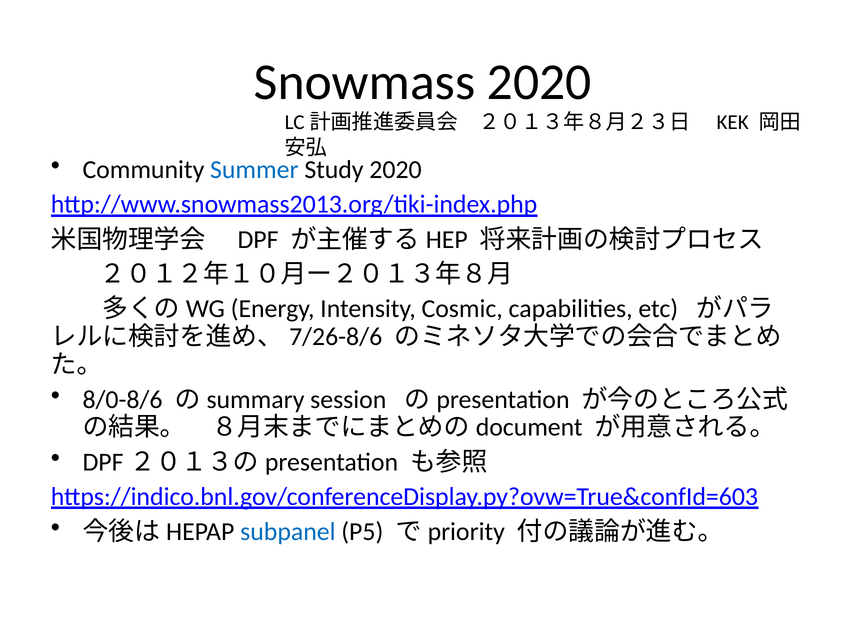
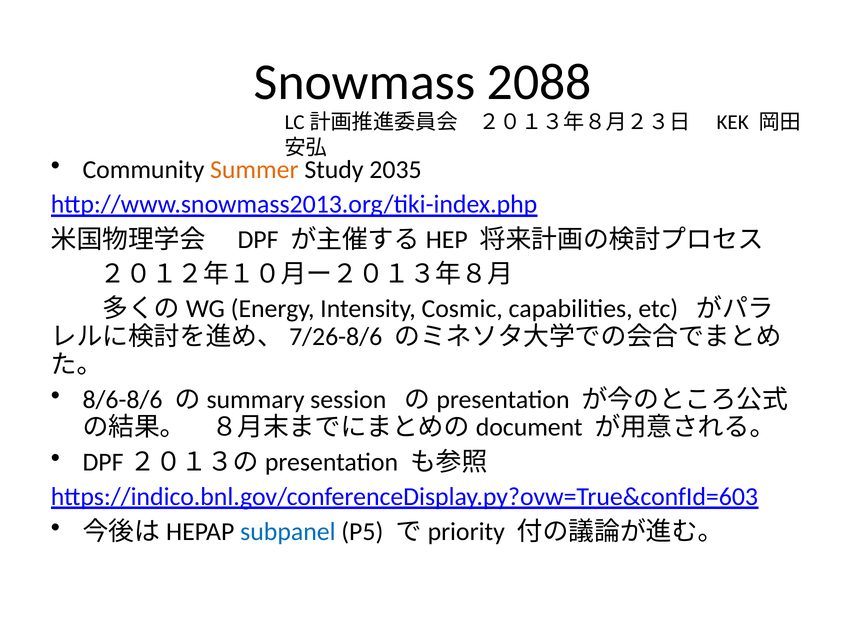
Snowmass 2020: 2020 -> 2088
Summer colour: blue -> orange
Study 2020: 2020 -> 2035
8/0-8/6: 8/0-8/6 -> 8/6-8/6
